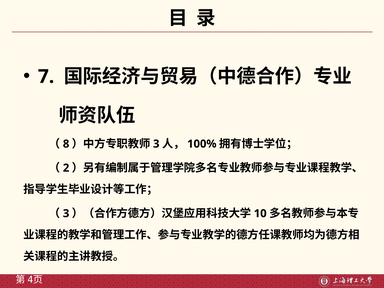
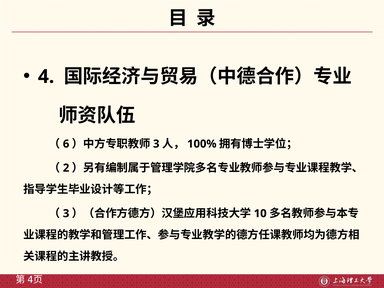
7: 7 -> 4
8: 8 -> 6
